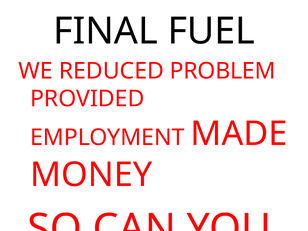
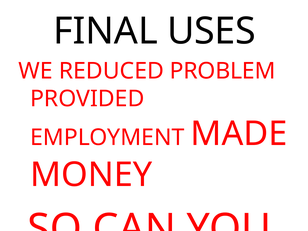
FUEL: FUEL -> USES
